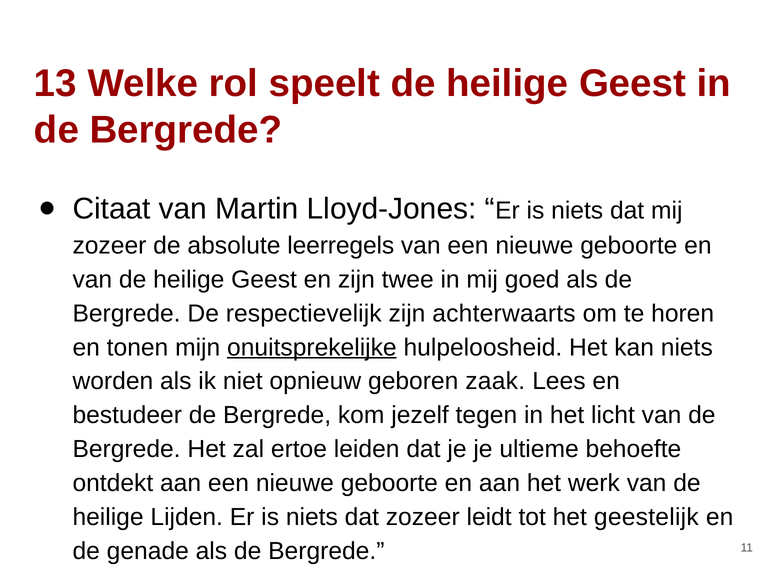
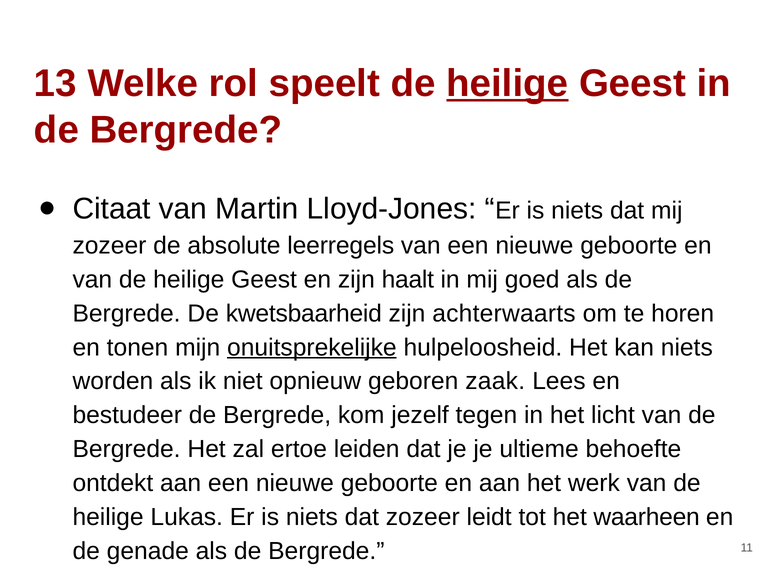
heilige at (507, 84) underline: none -> present
twee: twee -> haalt
respectievelijk: respectievelijk -> kwetsbaarheid
Lijden: Lijden -> Lukas
geestelijk: geestelijk -> waarheen
